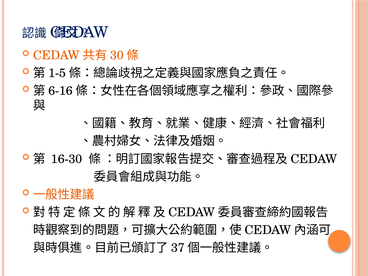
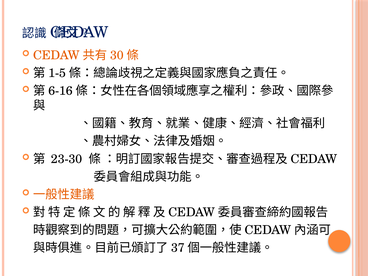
16-30: 16-30 -> 23-30
